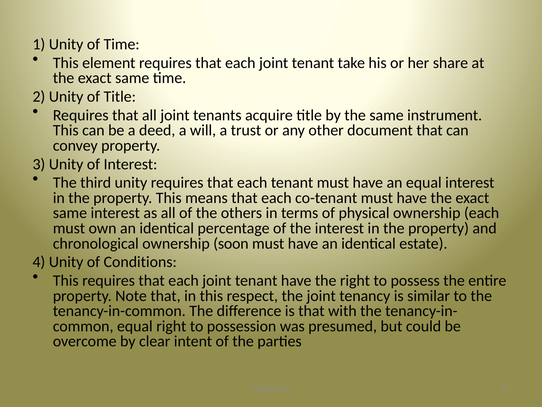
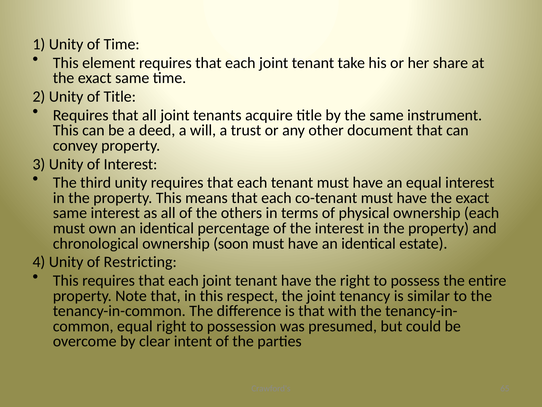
Conditions: Conditions -> Restricting
